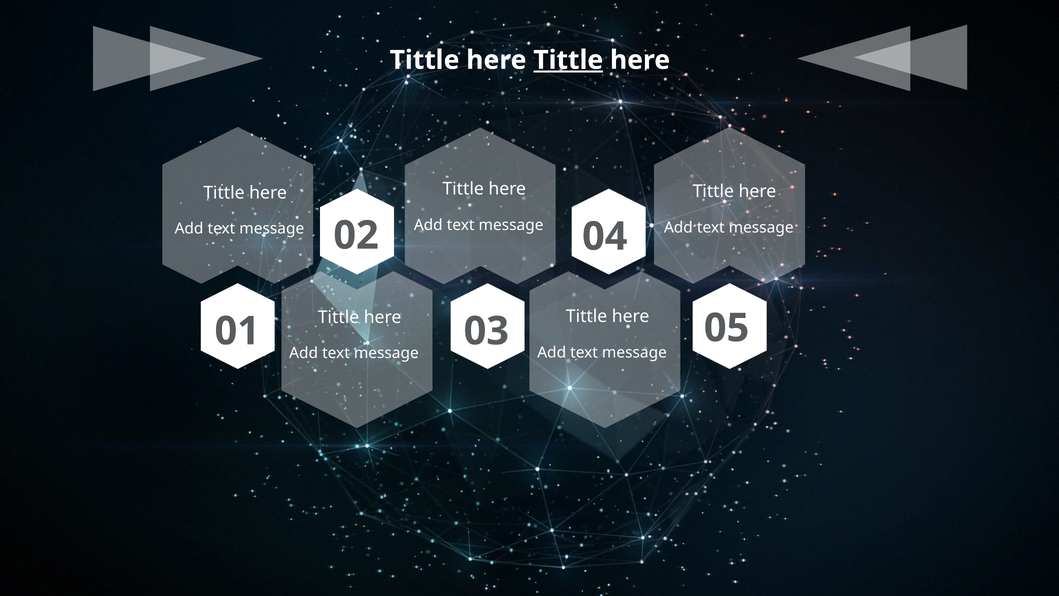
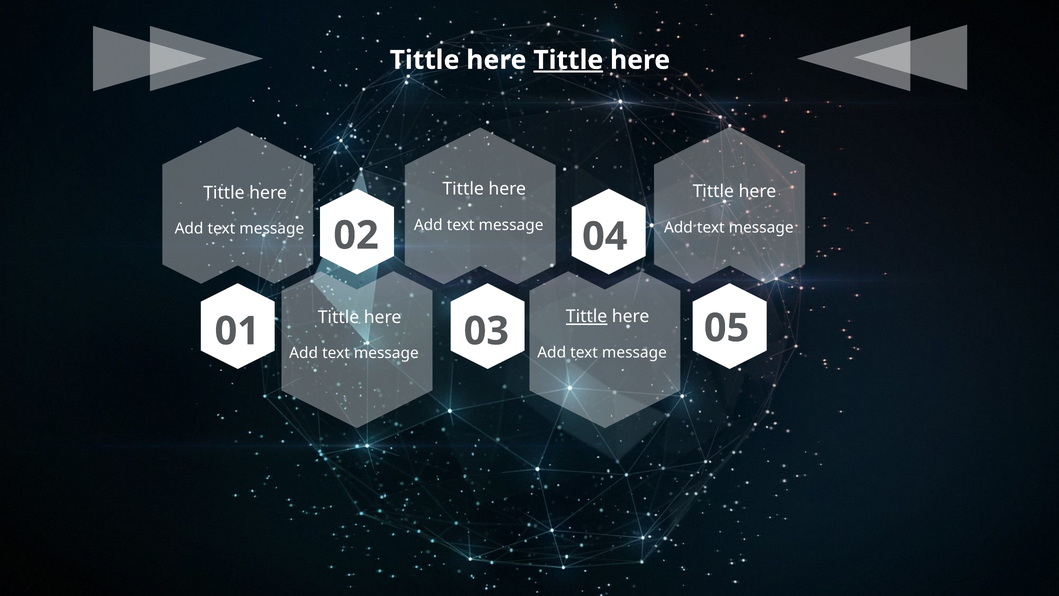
Tittle at (587, 316) underline: none -> present
